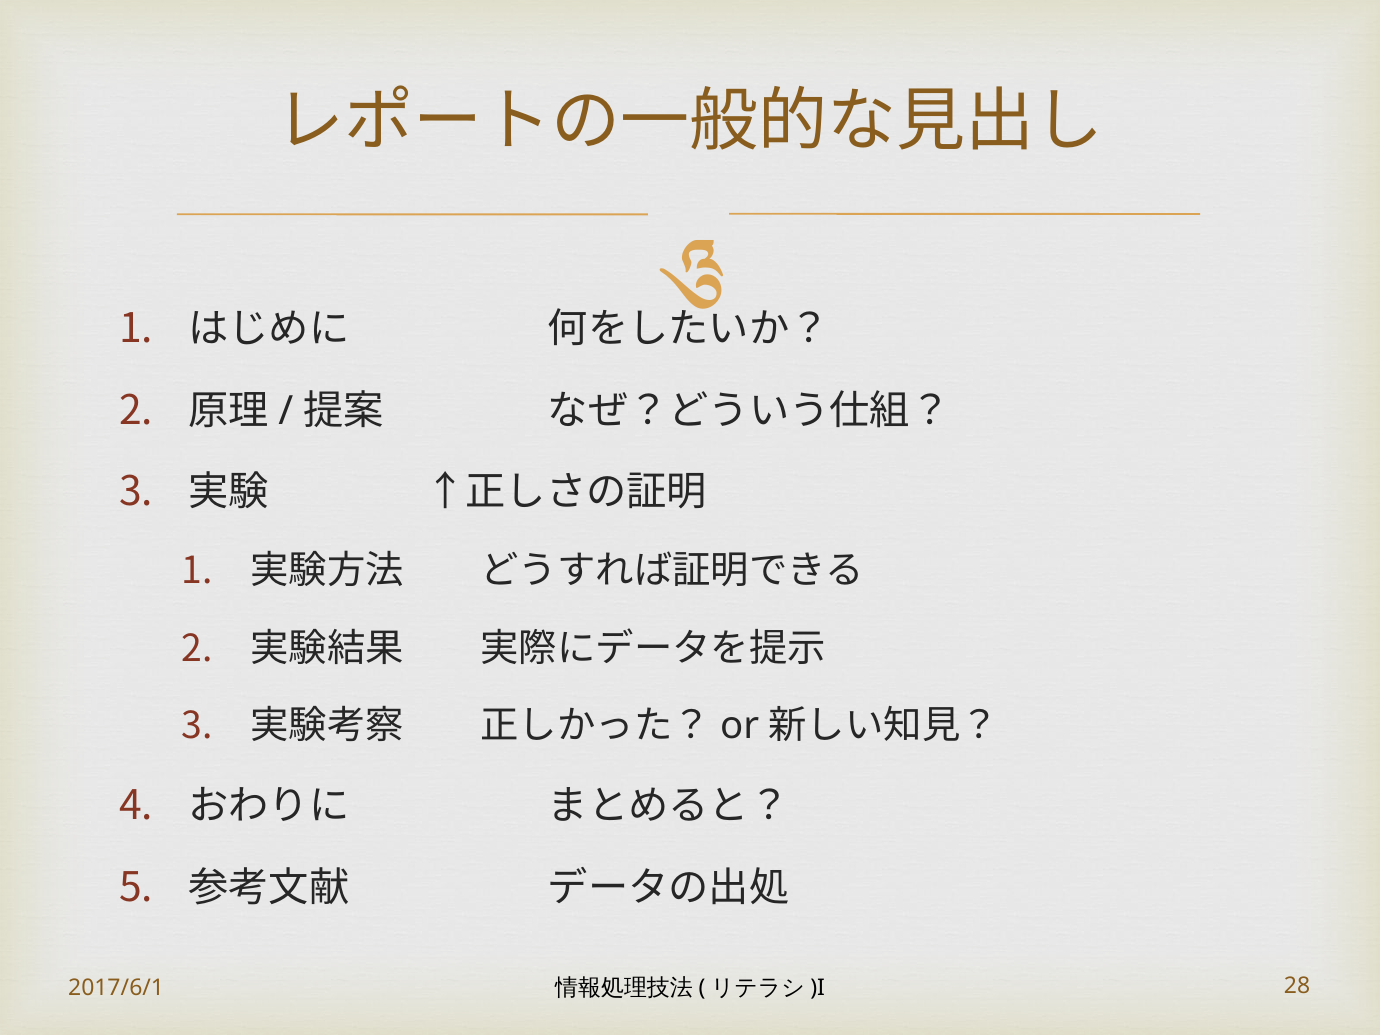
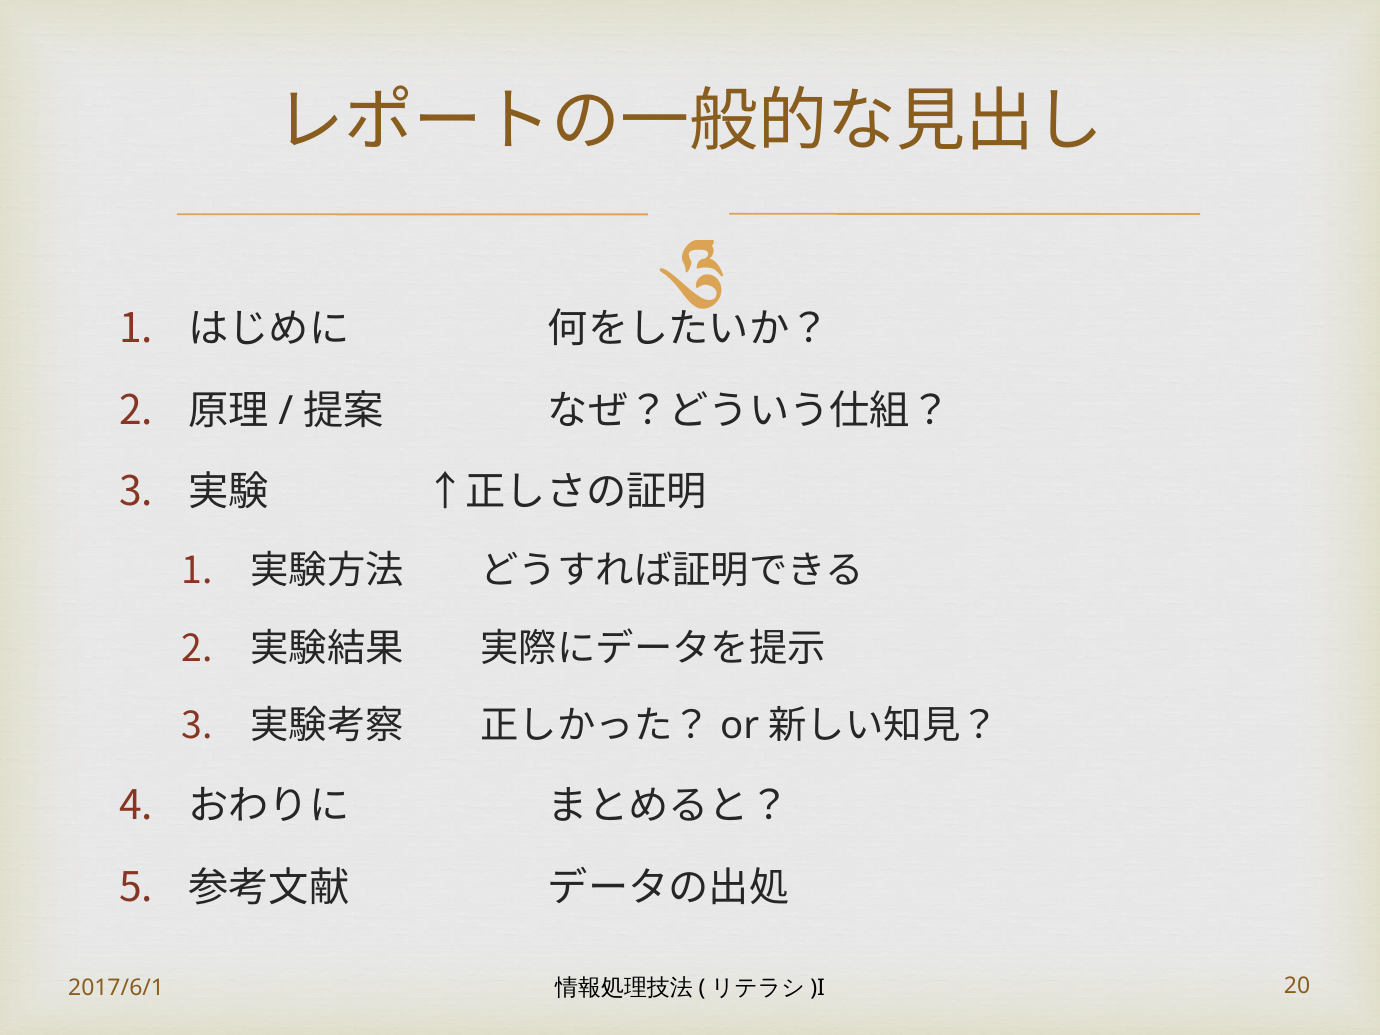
28: 28 -> 20
